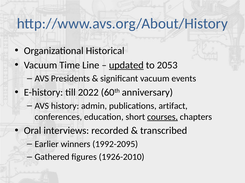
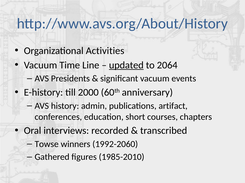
Historical: Historical -> Activities
2053: 2053 -> 2064
2022: 2022 -> 2000
courses underline: present -> none
Earlier: Earlier -> Towse
1992-2095: 1992-2095 -> 1992-2060
1926-2010: 1926-2010 -> 1985-2010
